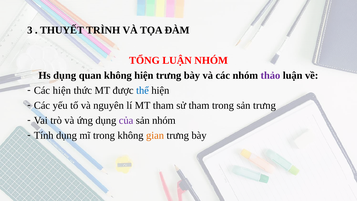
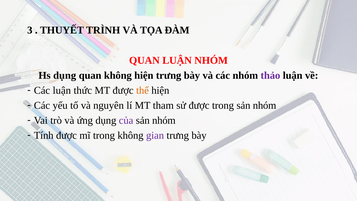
TỔNG at (144, 60): TỔNG -> QUAN
Các hiện: hiện -> luận
thể colour: blue -> orange
sử tham: tham -> được
trong sản trưng: trưng -> nhóm
Tính dụng: dụng -> được
gian colour: orange -> purple
